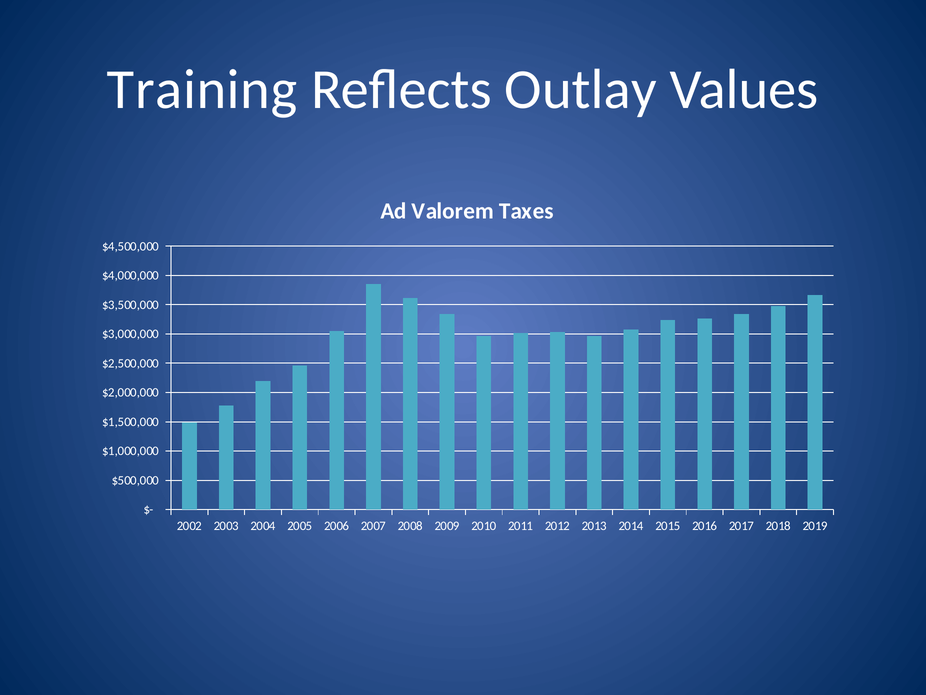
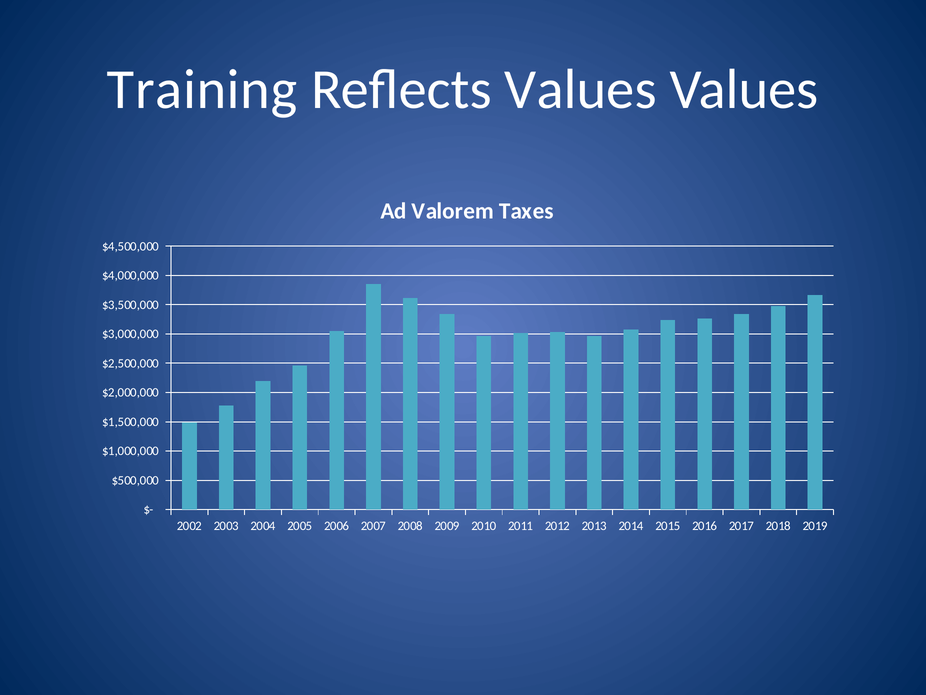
Reflects Outlay: Outlay -> Values
